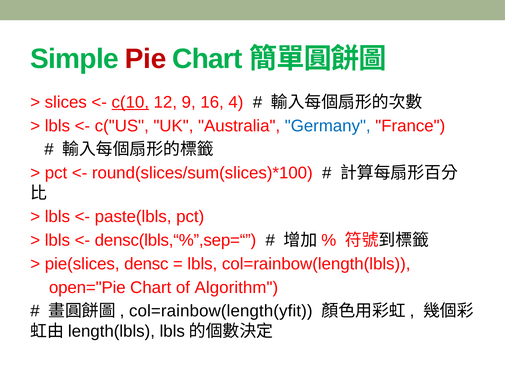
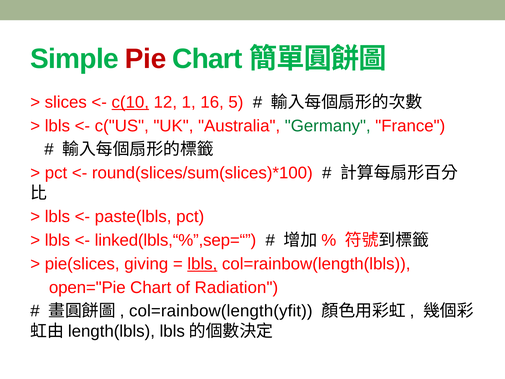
9: 9 -> 1
4: 4 -> 5
Germany colour: blue -> green
densc(lbls,“%”,sep=“: densc(lbls,“%”,sep=“ -> linked(lbls,“%”,sep=“
densc: densc -> giving
lbls at (202, 264) underline: none -> present
Algorithm: Algorithm -> Radiation
